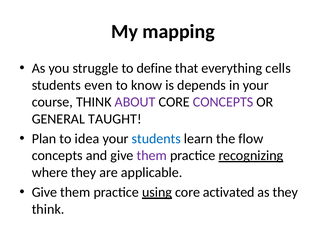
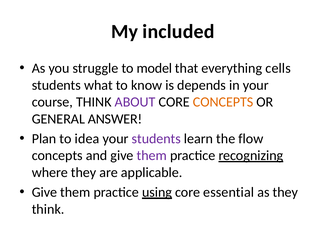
mapping: mapping -> included
define: define -> model
even: even -> what
CONCEPTS at (223, 102) colour: purple -> orange
TAUGHT: TAUGHT -> ANSWER
students at (156, 138) colour: blue -> purple
activated: activated -> essential
